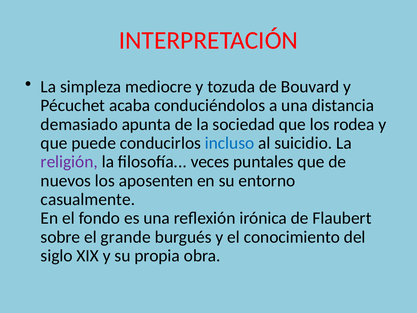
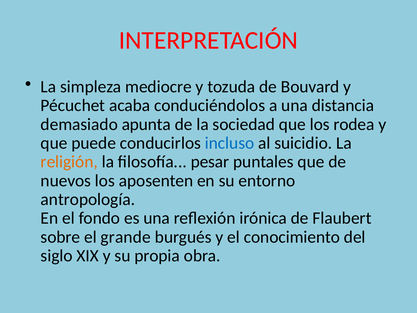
religión colour: purple -> orange
veces: veces -> pesar
casualmente: casualmente -> antropología
